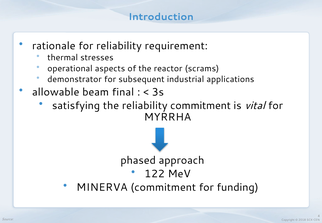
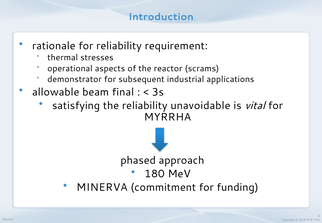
reliability commitment: commitment -> unavoidable
122: 122 -> 180
